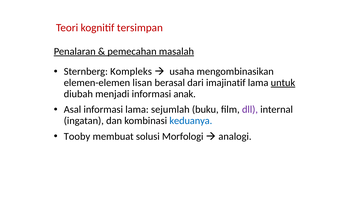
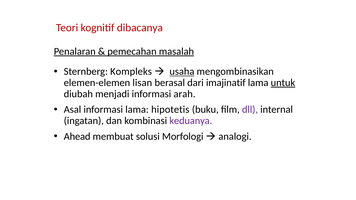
tersimpan: tersimpan -> dibacanya
usaha underline: none -> present
anak: anak -> arah
sejumlah: sejumlah -> hipotetis
keduanya colour: blue -> purple
Tooby: Tooby -> Ahead
